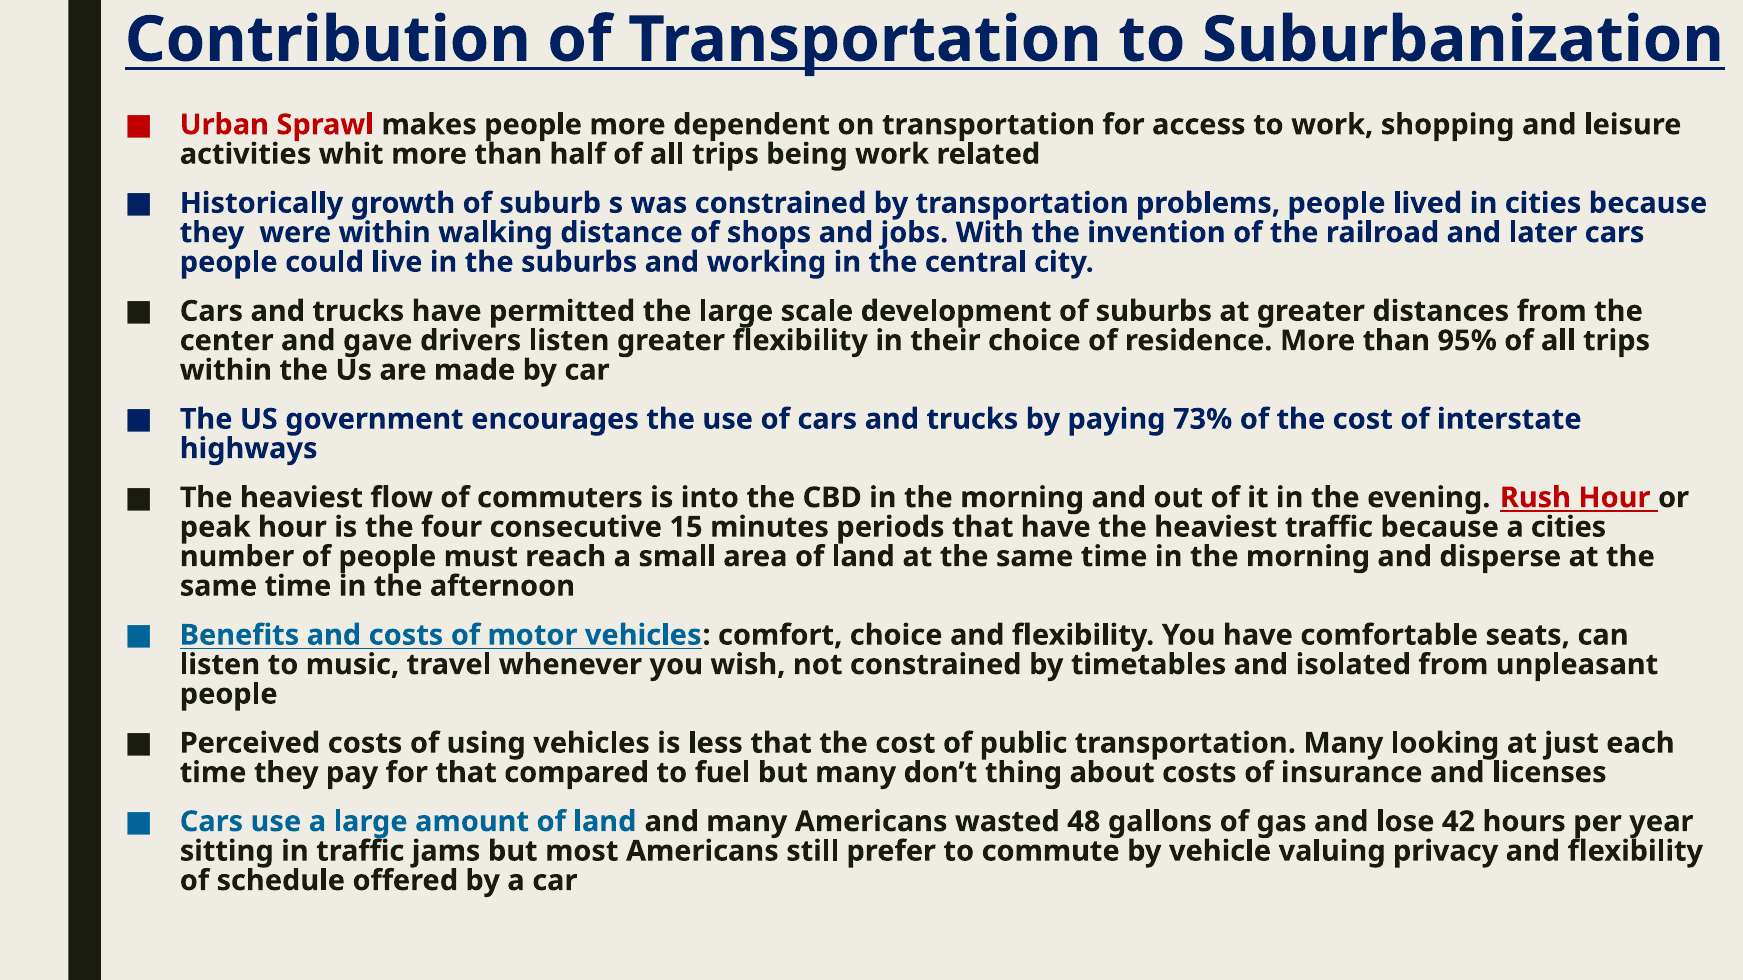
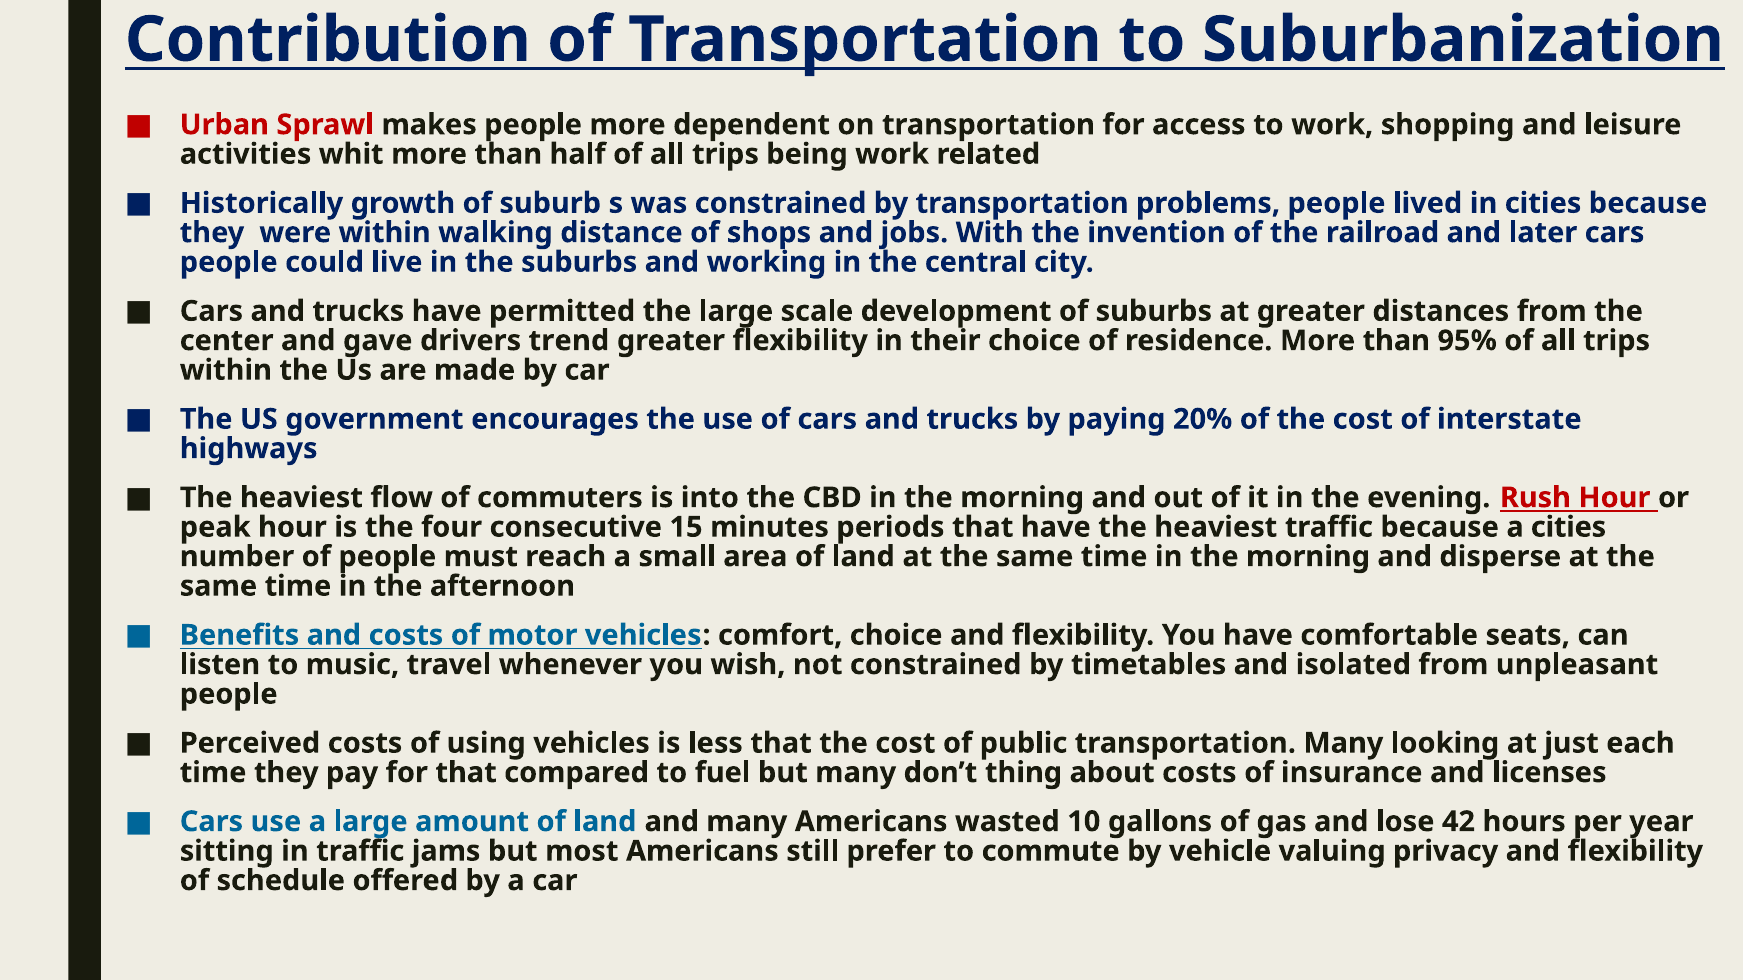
drivers listen: listen -> trend
73%: 73% -> 20%
48: 48 -> 10
